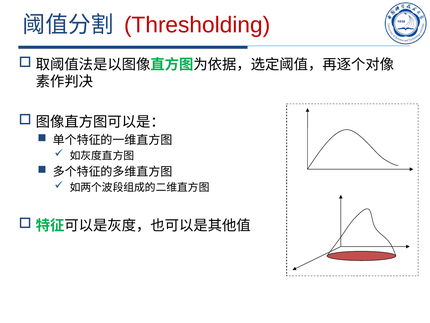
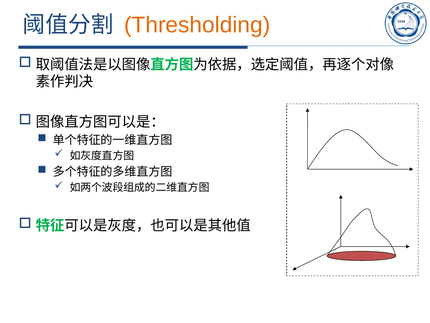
Thresholding colour: red -> orange
